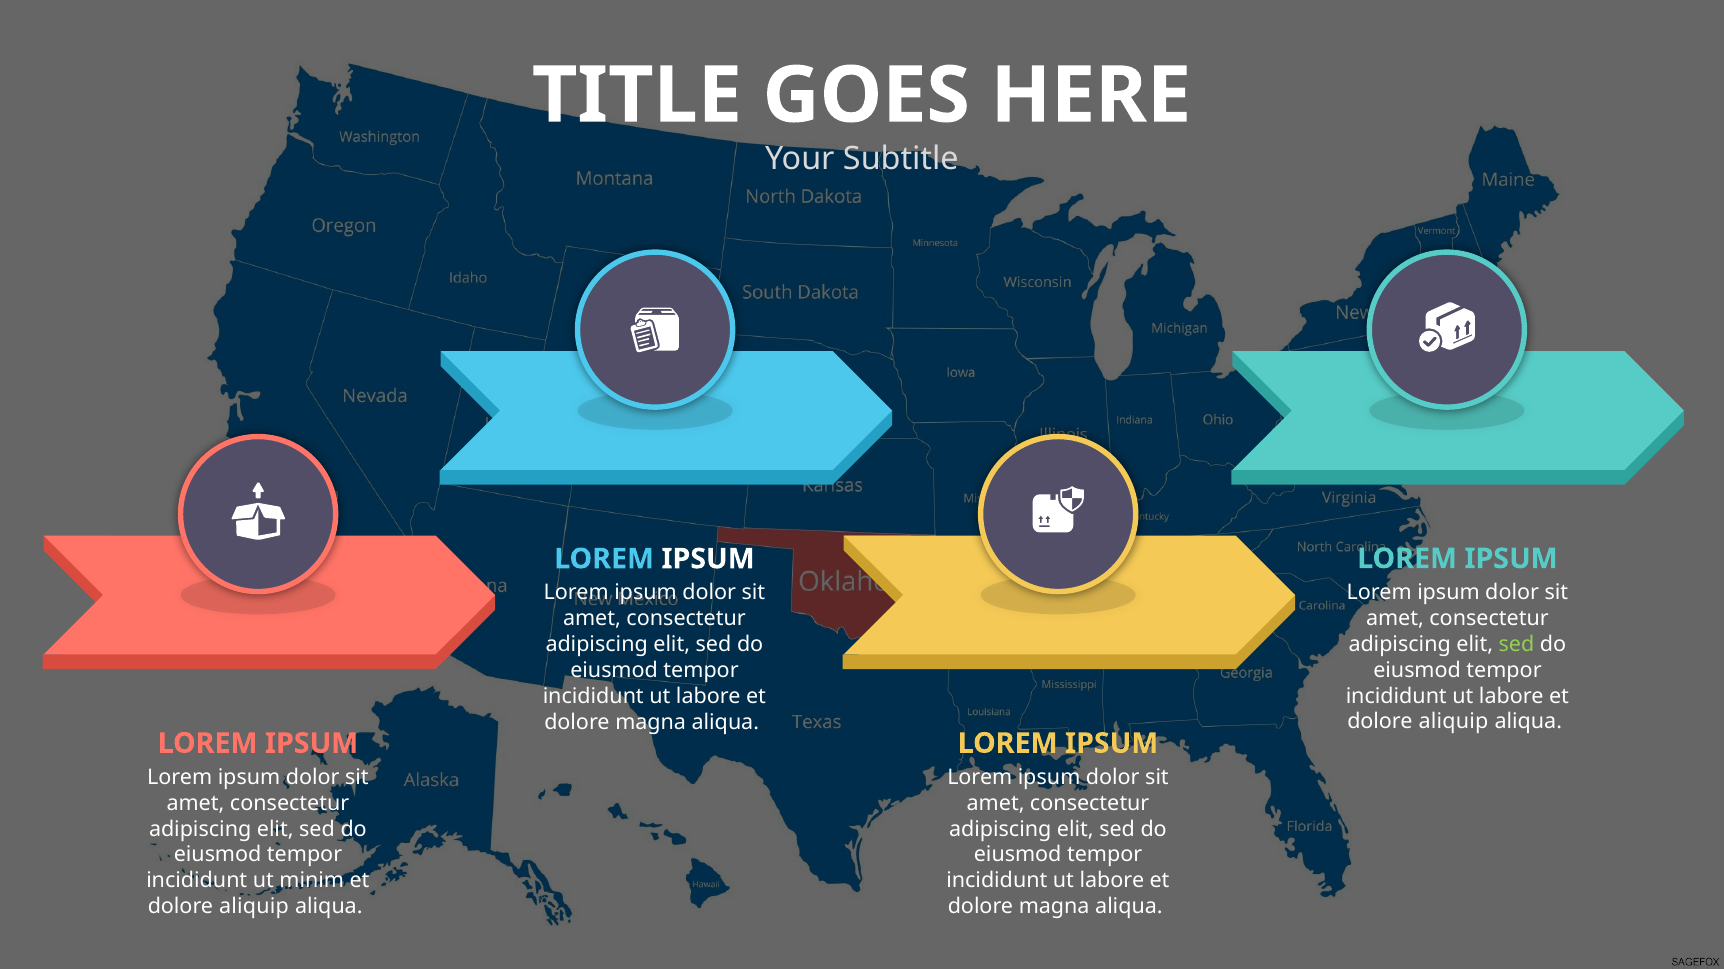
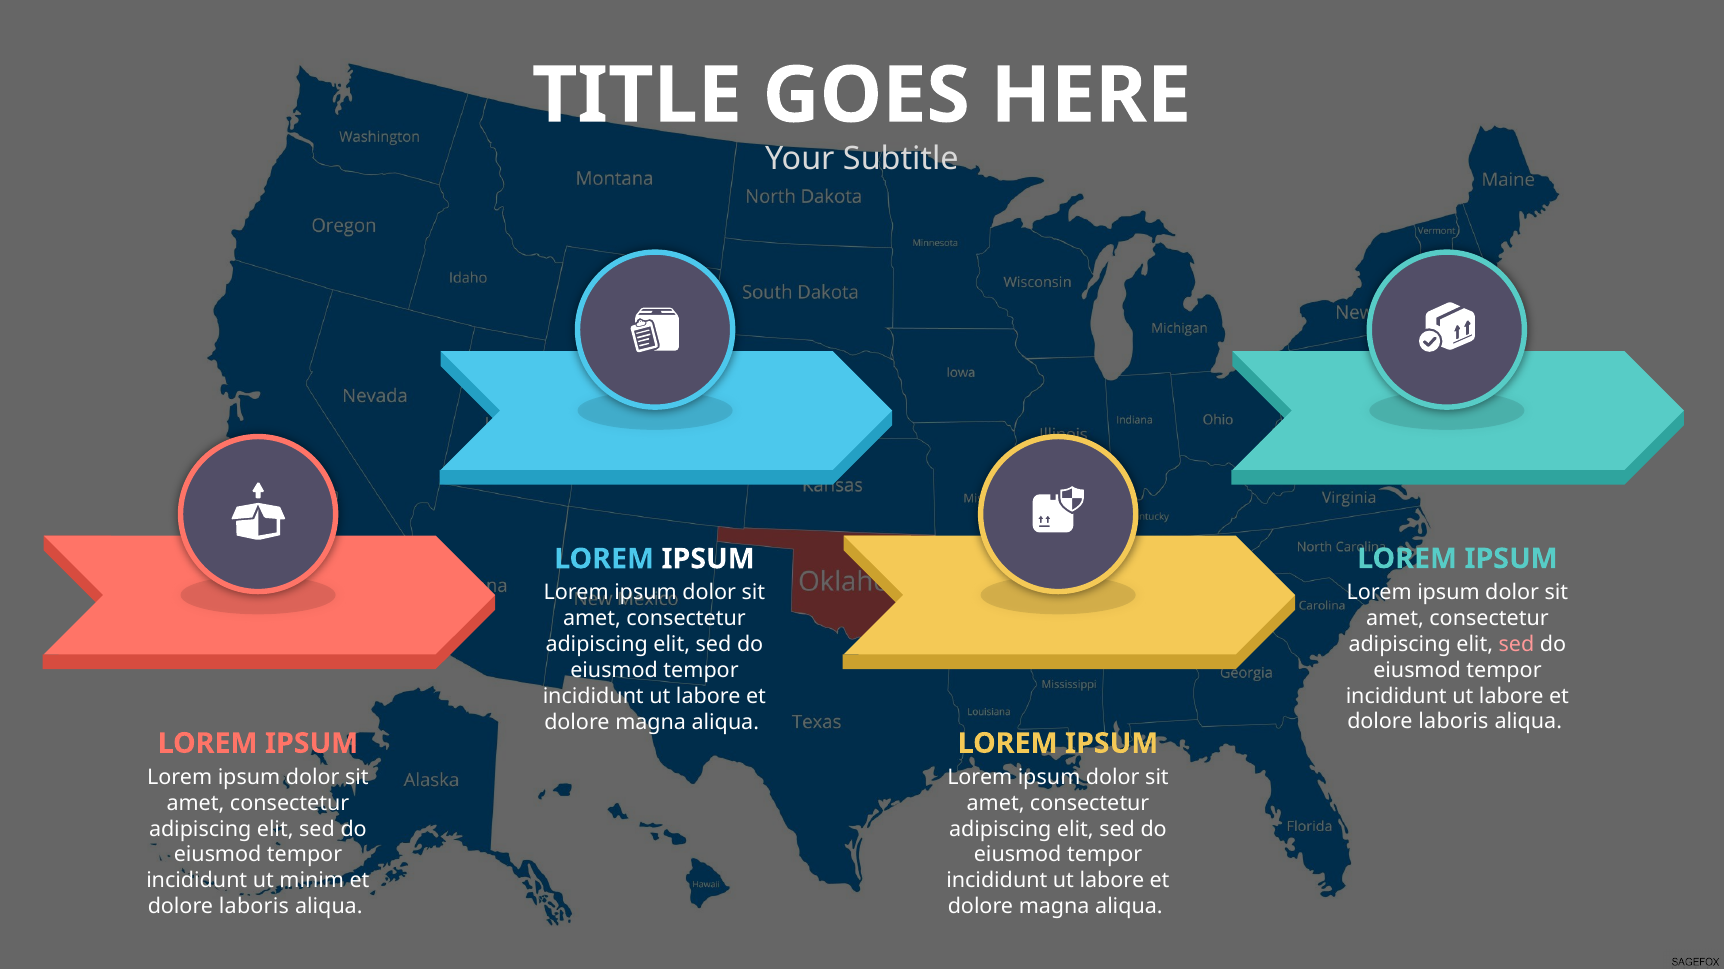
sed at (1516, 645) colour: light green -> pink
aliquip at (1453, 722): aliquip -> laboris
aliquip at (254, 907): aliquip -> laboris
